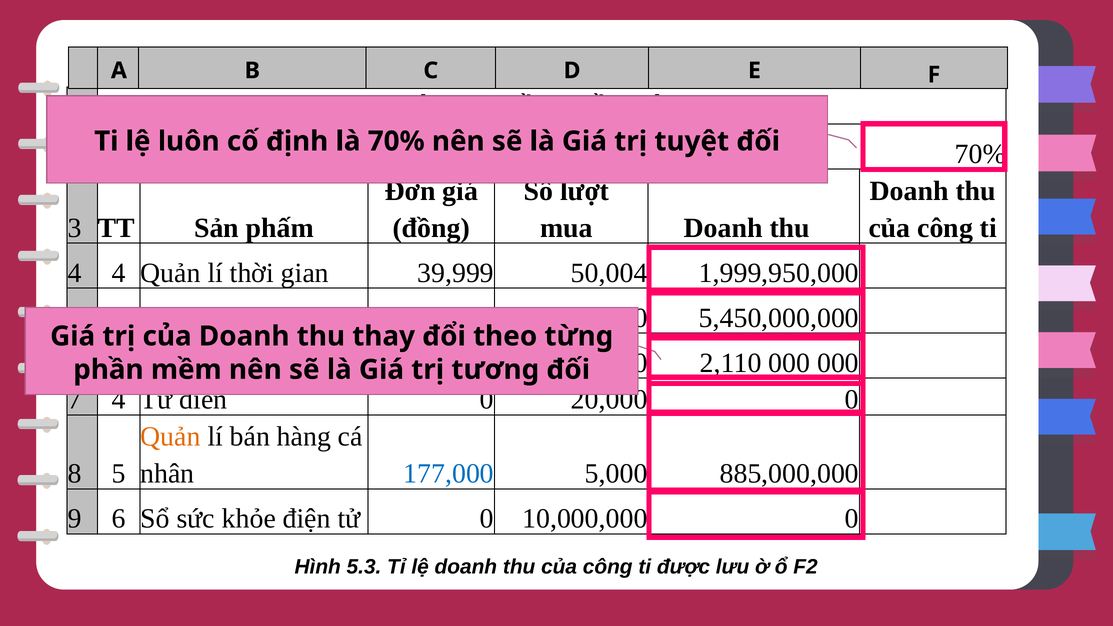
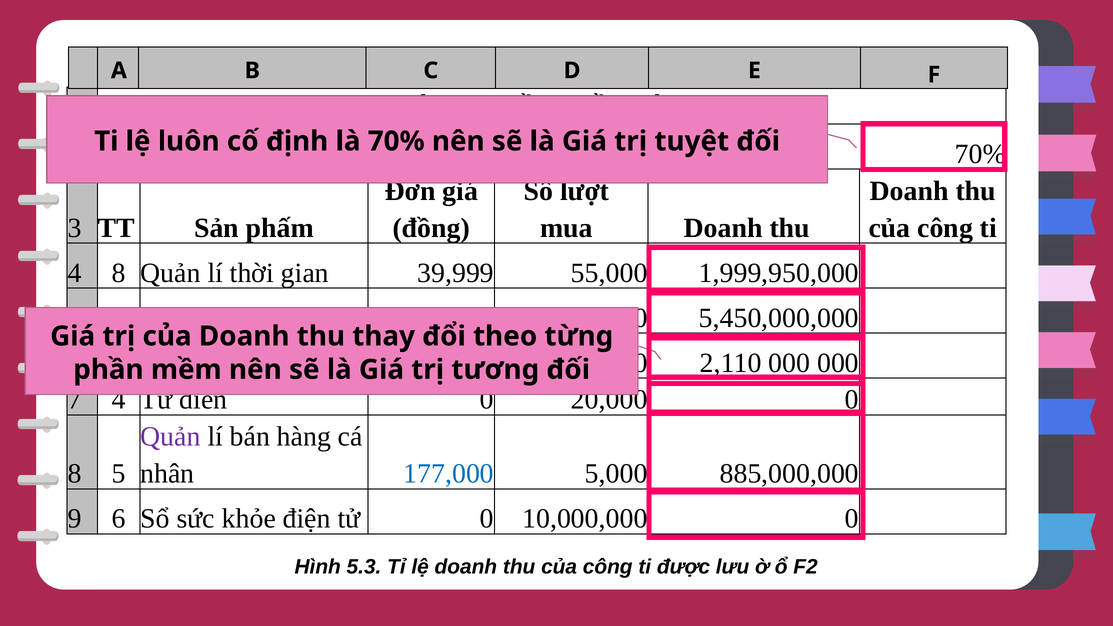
4 4: 4 -> 8
50,004: 50,004 -> 55,000
Quản at (170, 437) colour: orange -> purple
